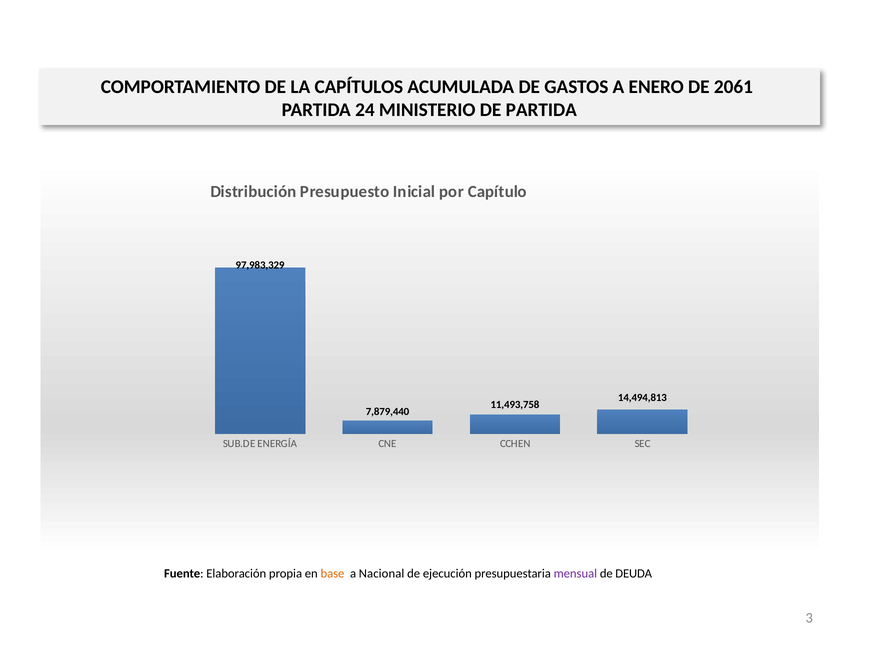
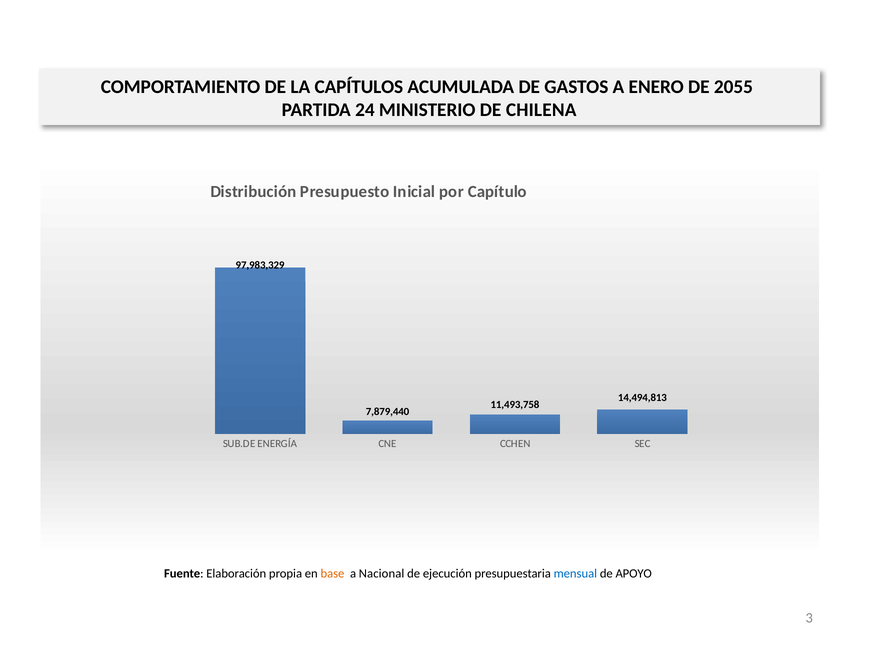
2061: 2061 -> 2055
DE PARTIDA: PARTIDA -> CHILENA
mensual colour: purple -> blue
DEUDA: DEUDA -> APOYO
